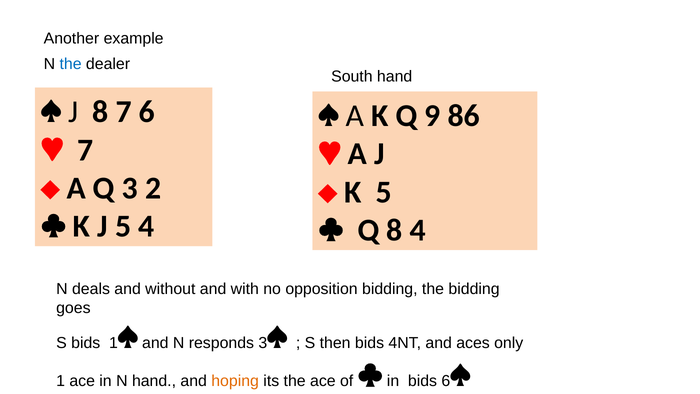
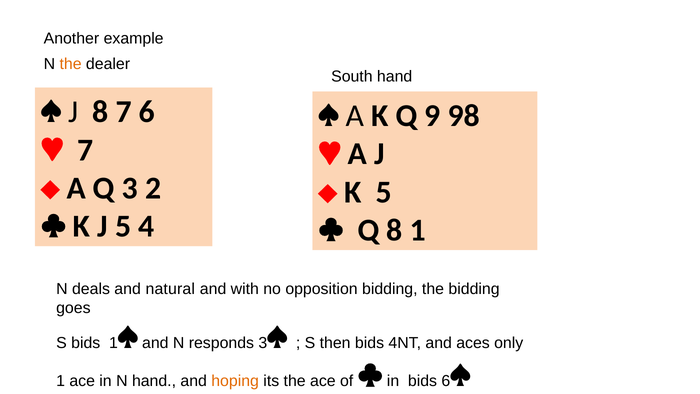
the at (71, 64) colour: blue -> orange
86: 86 -> 98
8 4: 4 -> 1
without: without -> natural
